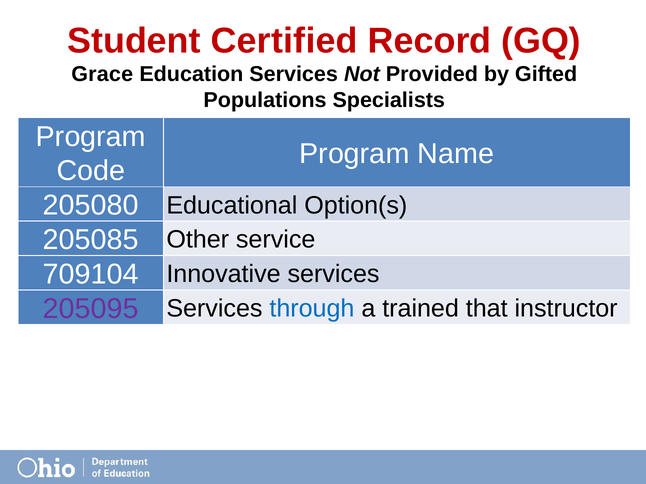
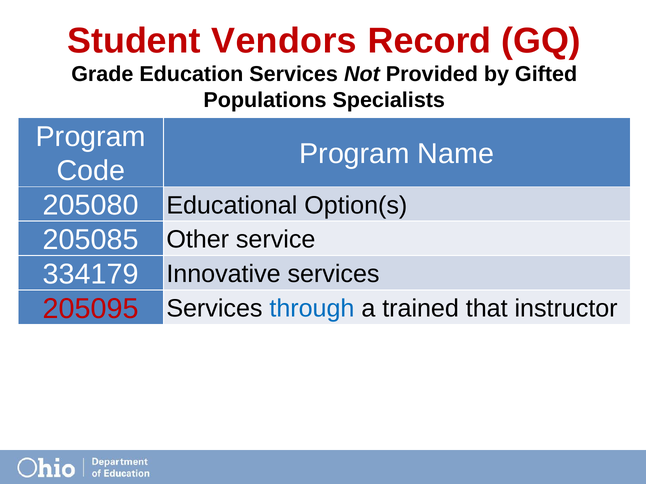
Certified: Certified -> Vendors
Grace: Grace -> Grade
709104: 709104 -> 334179
205095 colour: purple -> red
